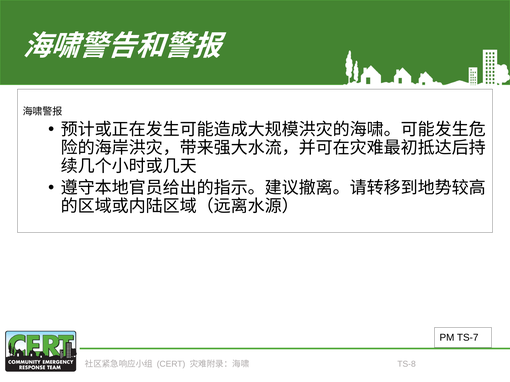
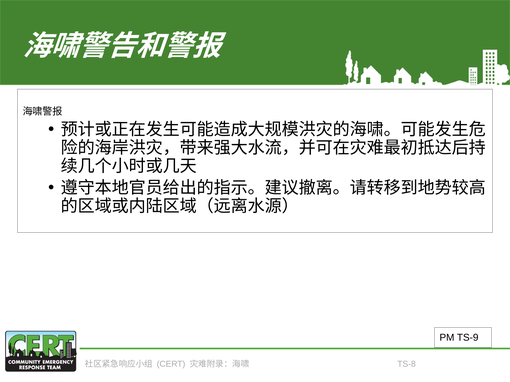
TS-7: TS-7 -> TS-9
